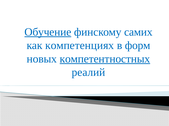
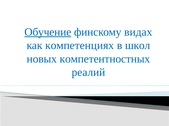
самих: самих -> видах
форм: форм -> школ
компетентностных underline: present -> none
